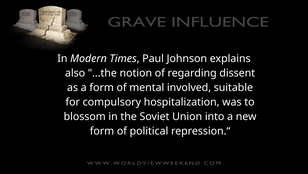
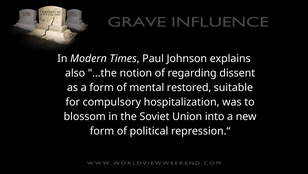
involved: involved -> restored
